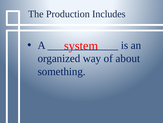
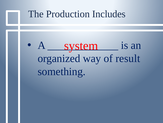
about: about -> result
